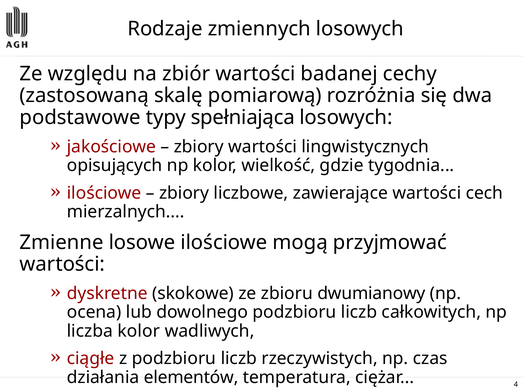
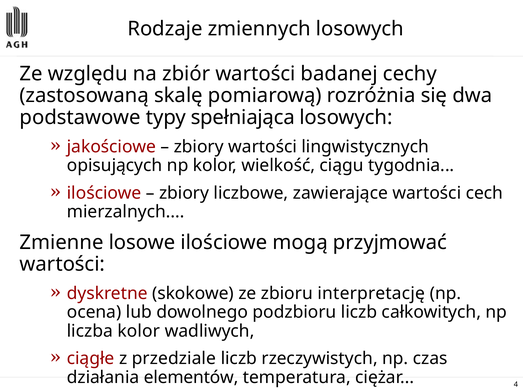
gdzie: gdzie -> ciągu
dwumianowy: dwumianowy -> interpretację
z podzbioru: podzbioru -> przedziale
